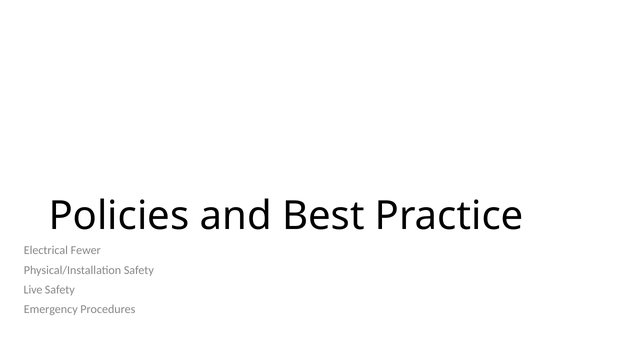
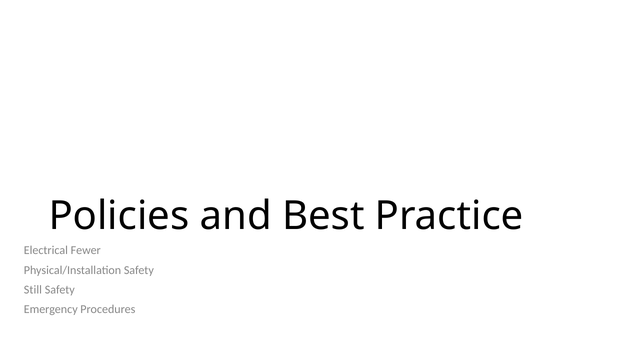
Live: Live -> Still
